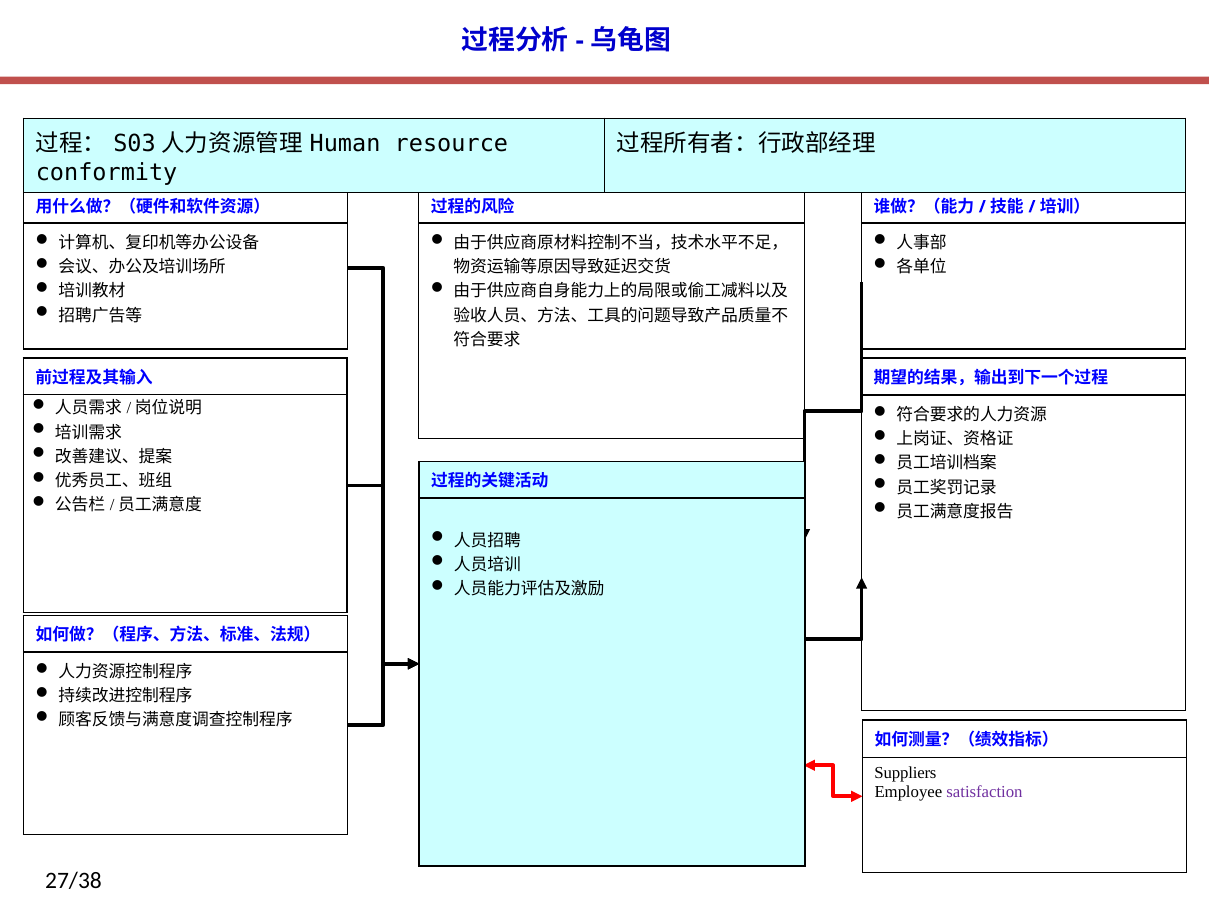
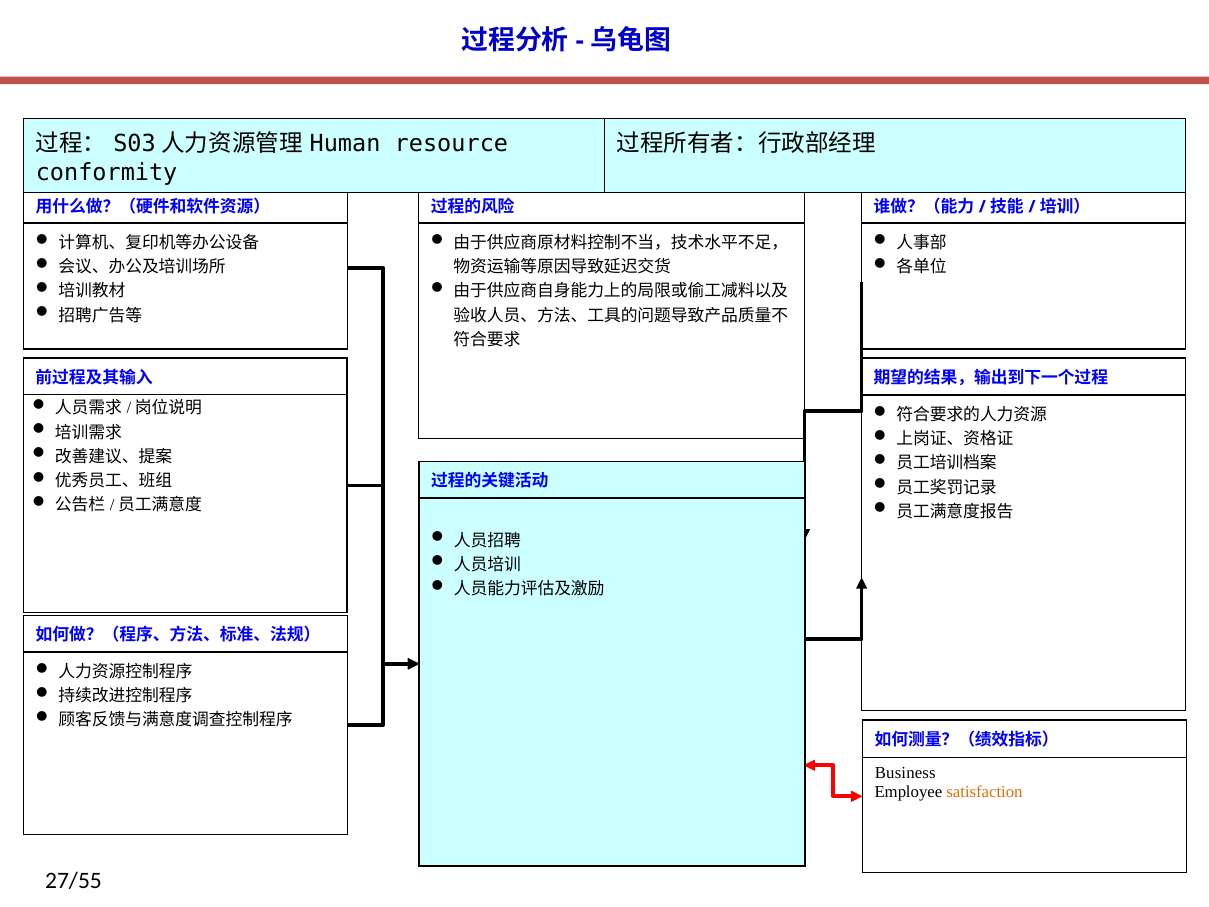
Suppliers: Suppliers -> Business
satisfaction colour: purple -> orange
27/38: 27/38 -> 27/55
